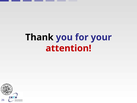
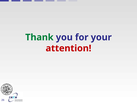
Thank colour: black -> green
